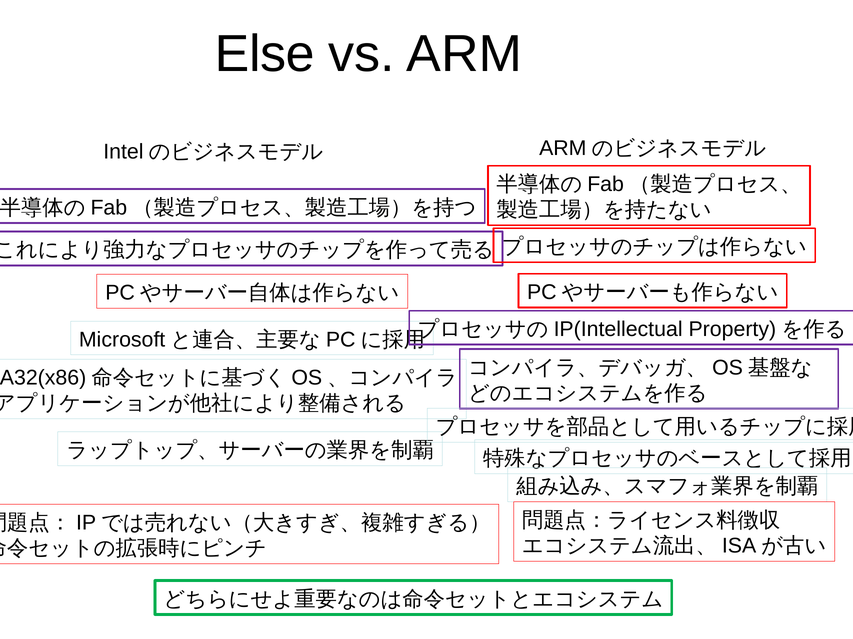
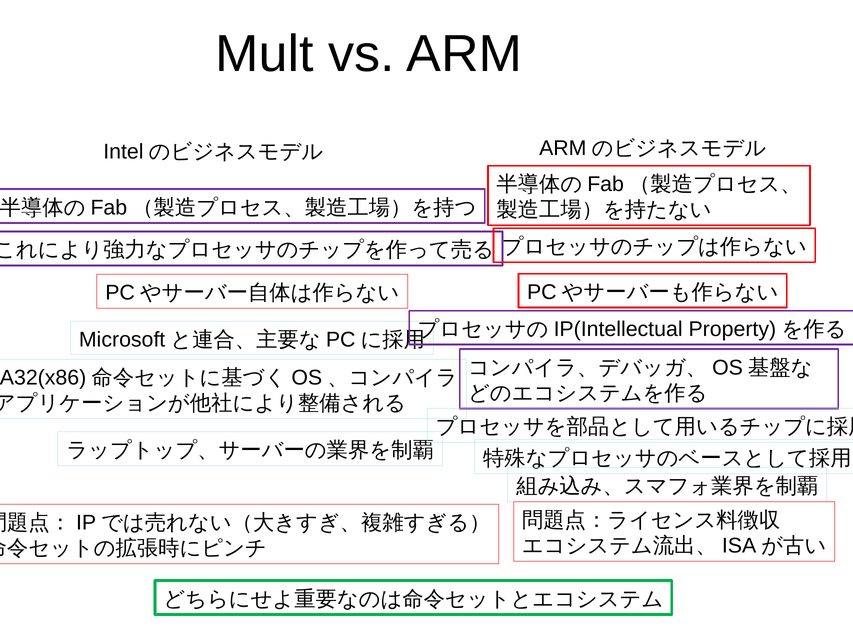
Else: Else -> Mult
